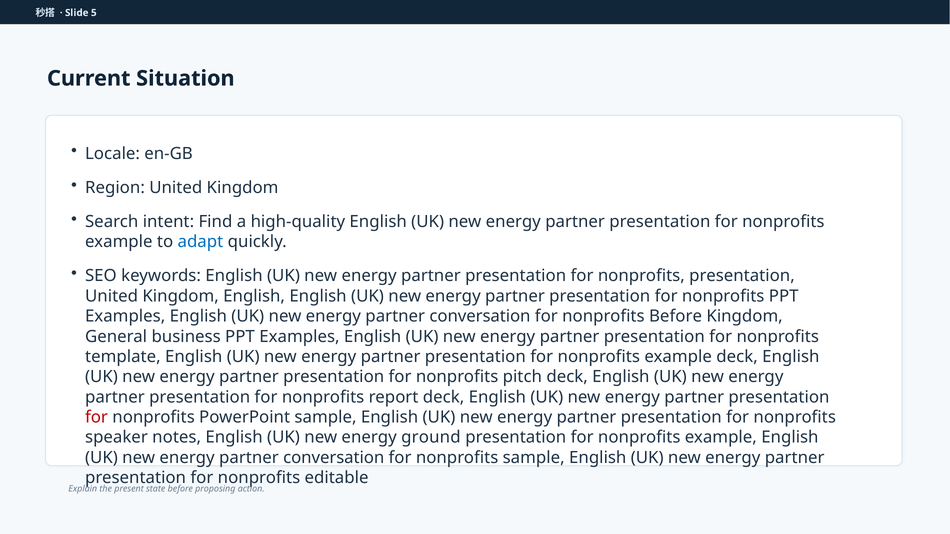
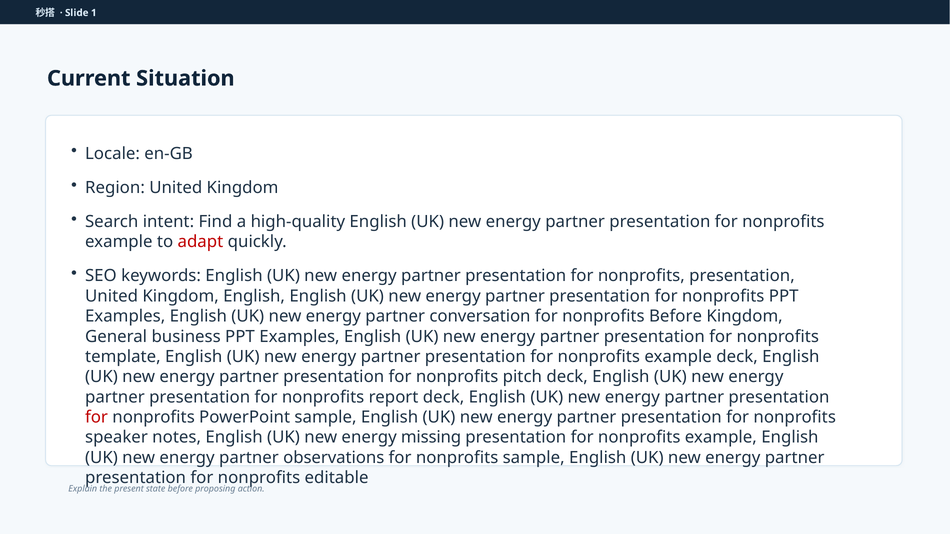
5: 5 -> 1
adapt colour: blue -> red
ground: ground -> missing
conversation at (334, 458): conversation -> observations
